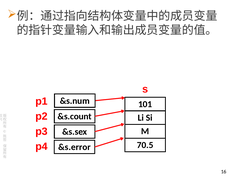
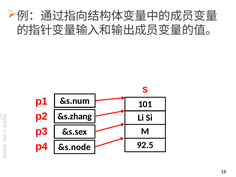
&s.count: &s.count -> &s.zhang
70.5: 70.5 -> 92.5
&s.error: &s.error -> &s.node
